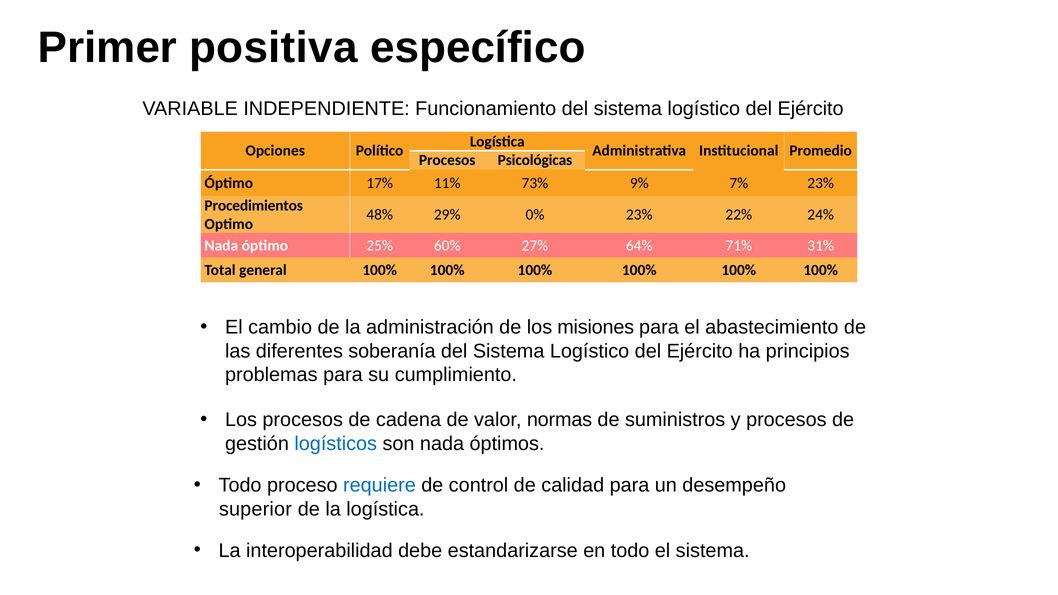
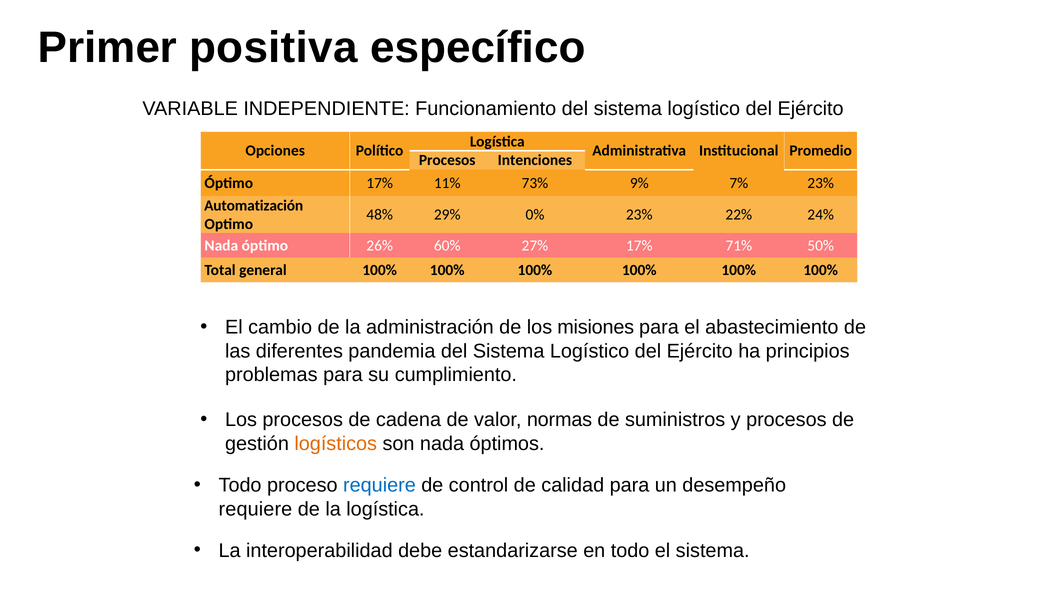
Psicológicas: Psicológicas -> Intenciones
Procedimientos: Procedimientos -> Automatización
25%: 25% -> 26%
27% 64%: 64% -> 17%
31%: 31% -> 50%
soberanía: soberanía -> pandemia
logísticos colour: blue -> orange
superior at (255, 509): superior -> requiere
